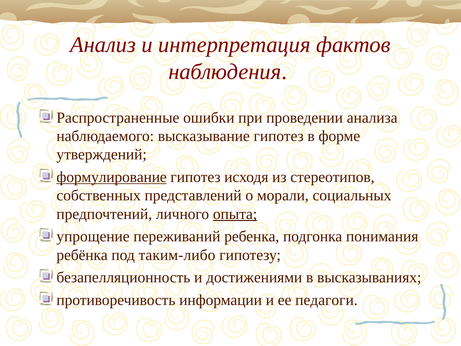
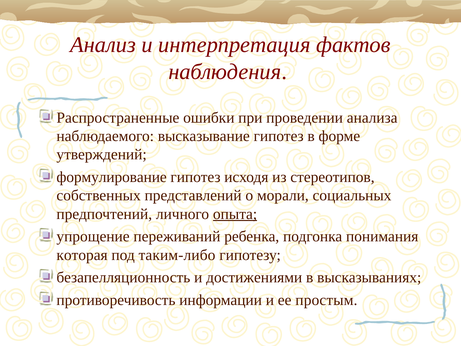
формулирование underline: present -> none
ребёнка: ребёнка -> которая
педагоги: педагоги -> простым
